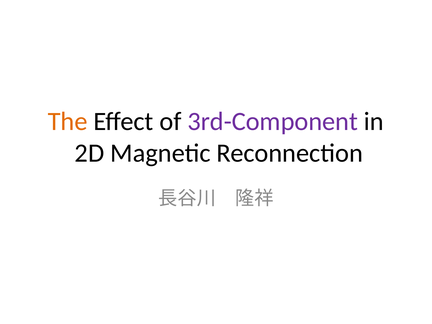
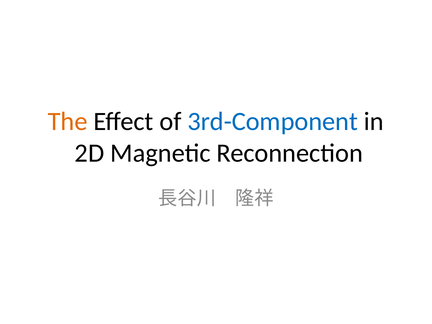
3rd-Component colour: purple -> blue
